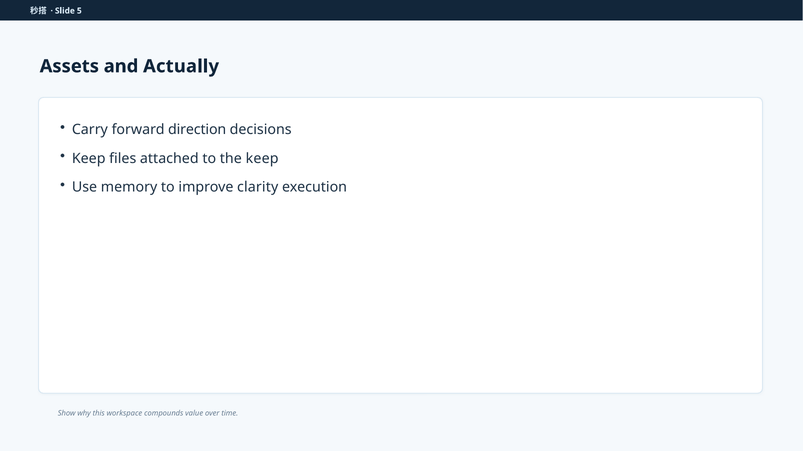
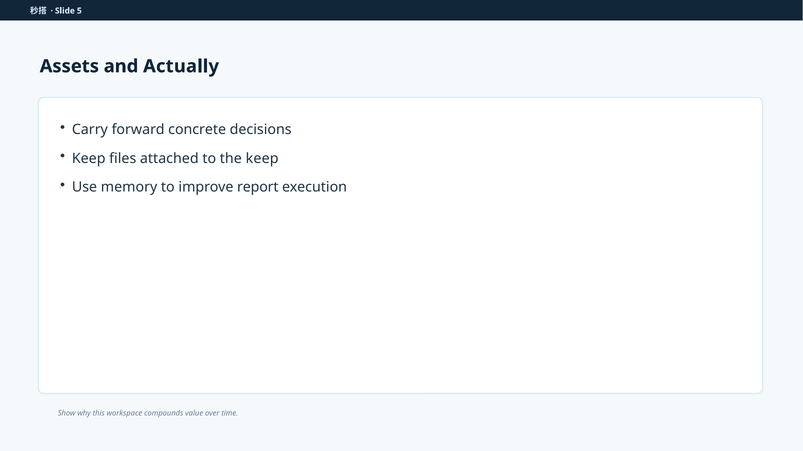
direction: direction -> concrete
clarity: clarity -> report
